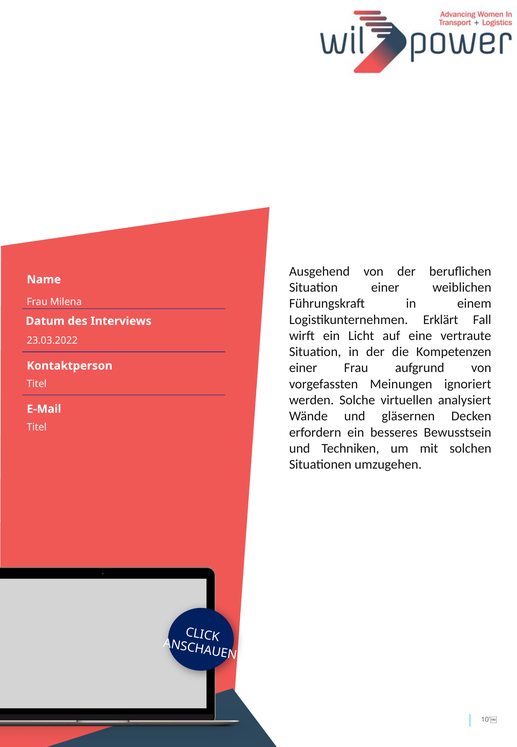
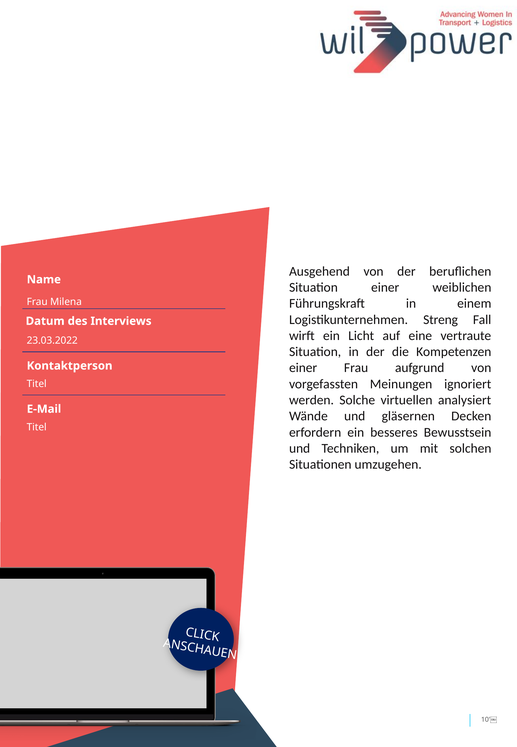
Erklärt: Erklärt -> Streng
